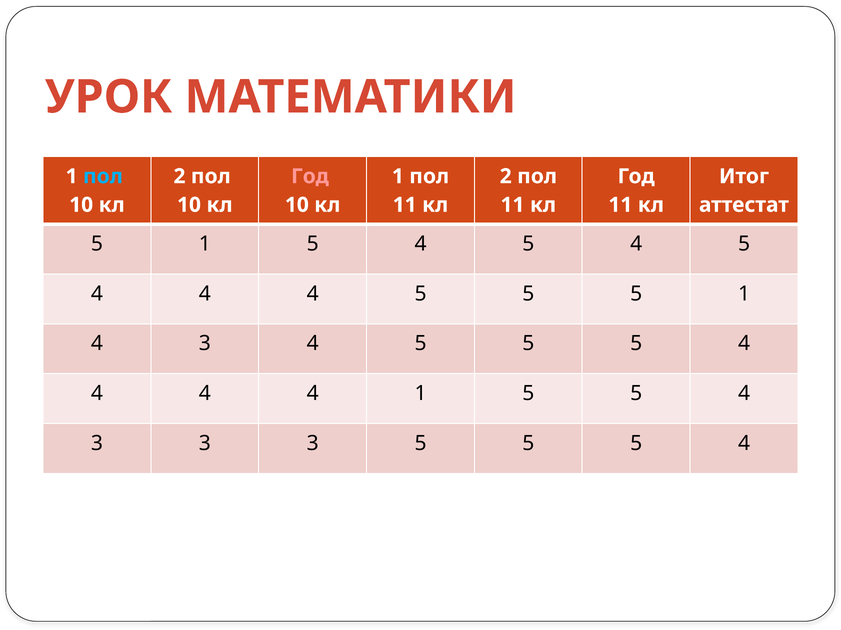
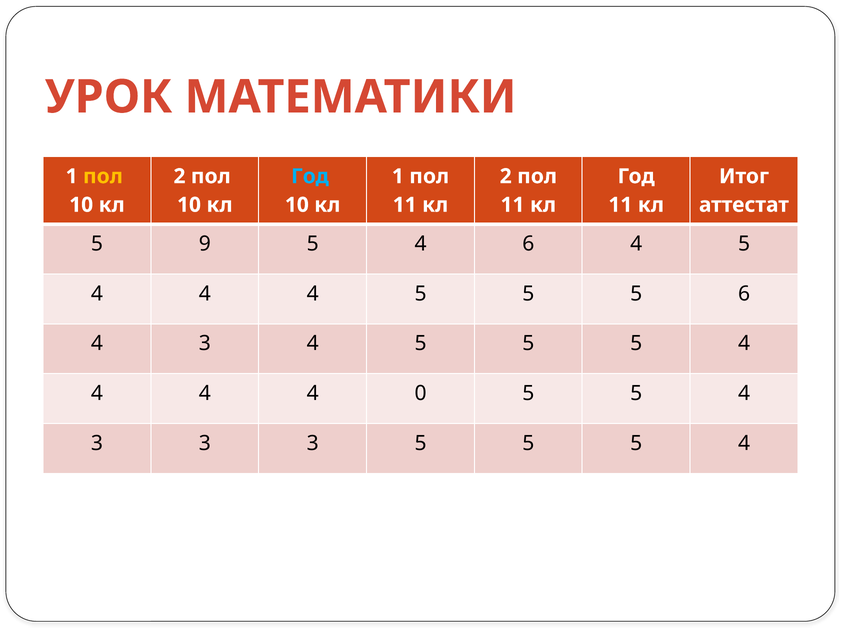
пол at (103, 177) colour: light blue -> yellow
Год at (310, 177) colour: pink -> light blue
1 at (205, 244): 1 -> 9
5 at (528, 244): 5 -> 6
5 5 1: 1 -> 6
4 1: 1 -> 0
